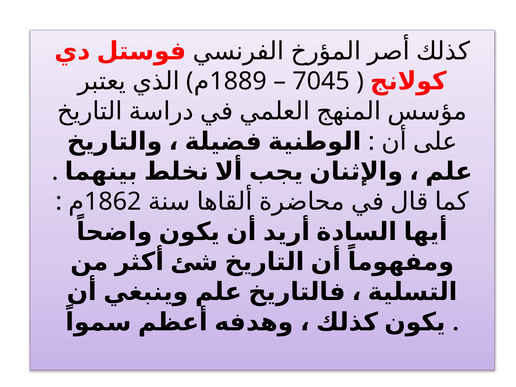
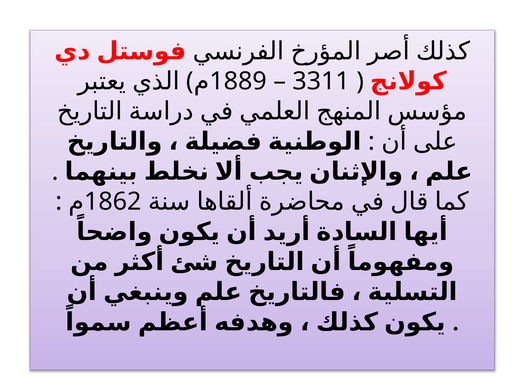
7045: 7045 -> 3311
